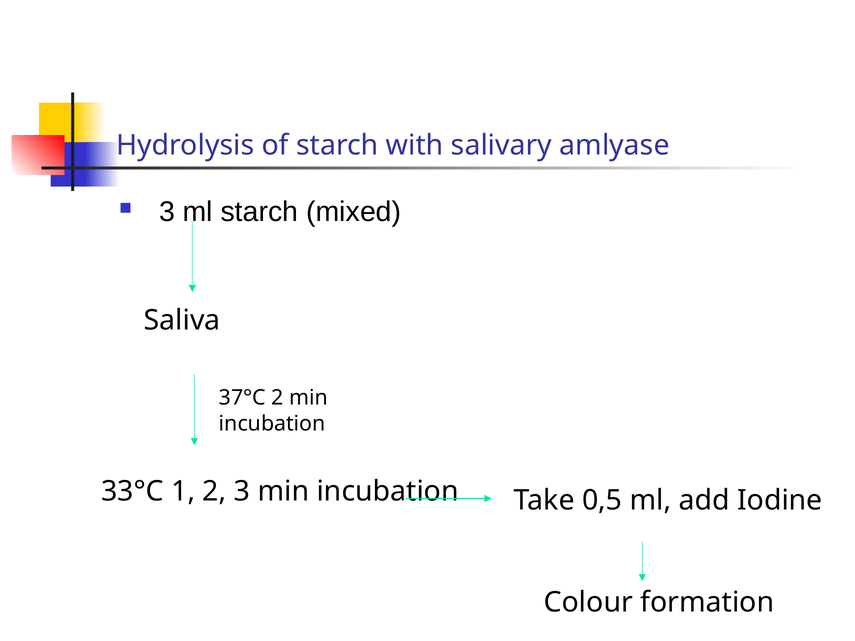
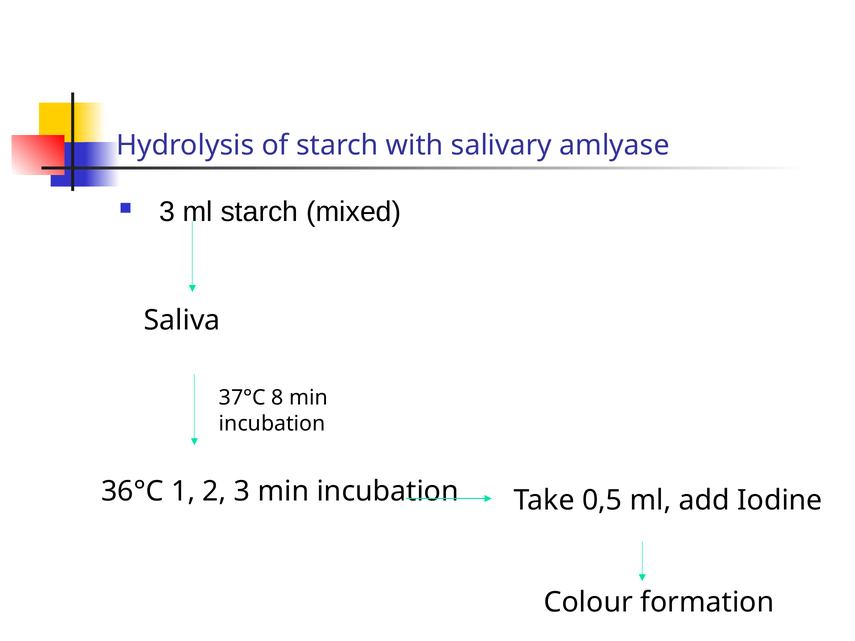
37°C 2: 2 -> 8
33°C: 33°C -> 36°C
